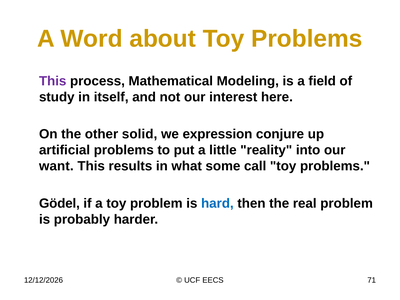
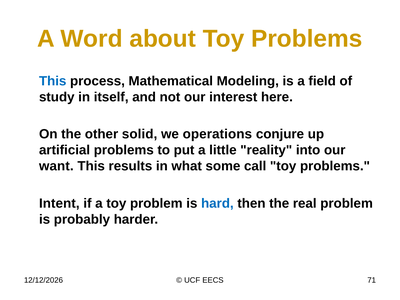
This at (53, 81) colour: purple -> blue
expression: expression -> operations
Gödel: Gödel -> Intent
